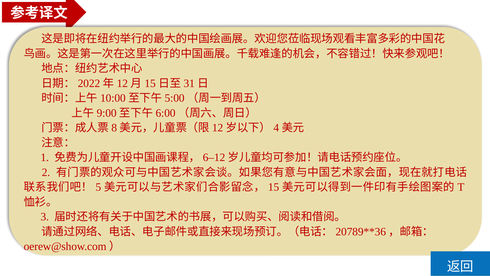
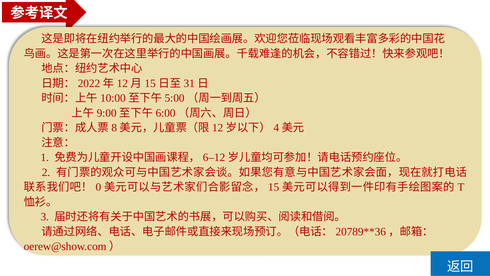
5: 5 -> 0
